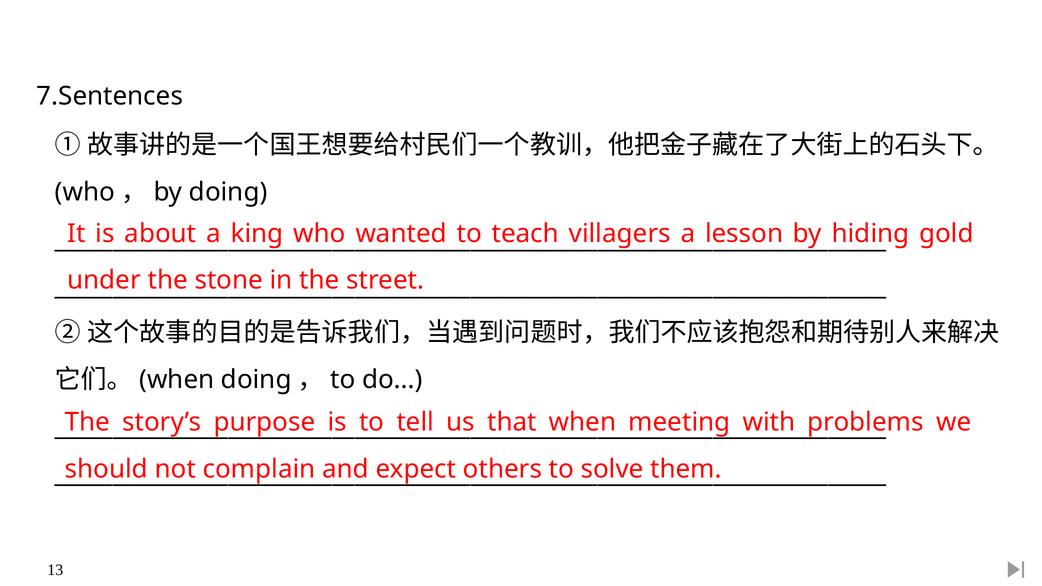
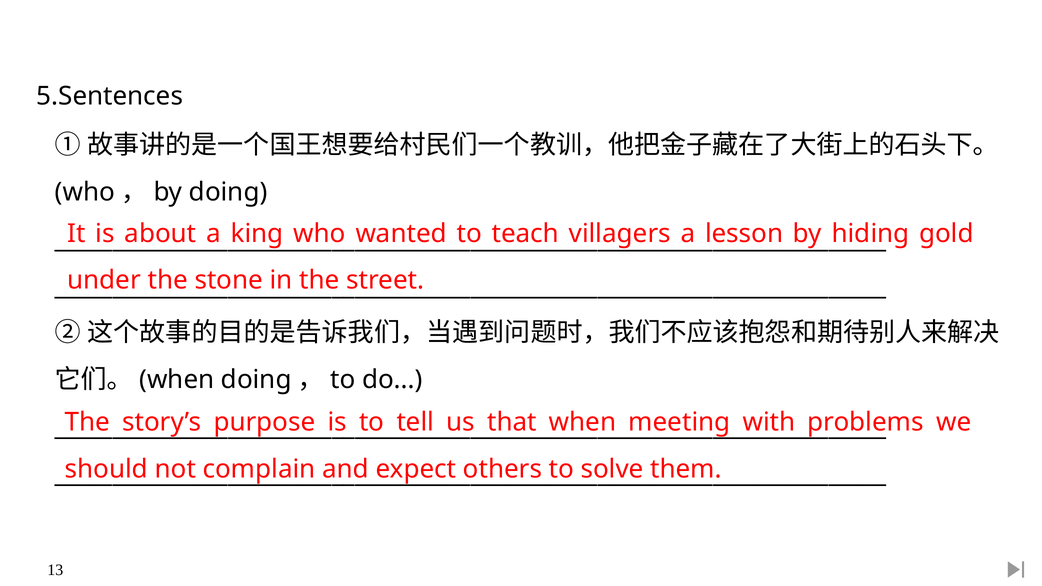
7.Sentences: 7.Sentences -> 5.Sentences
